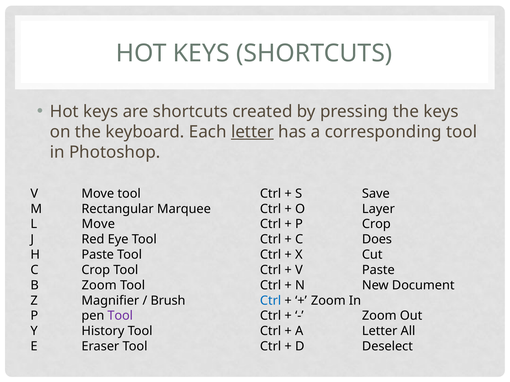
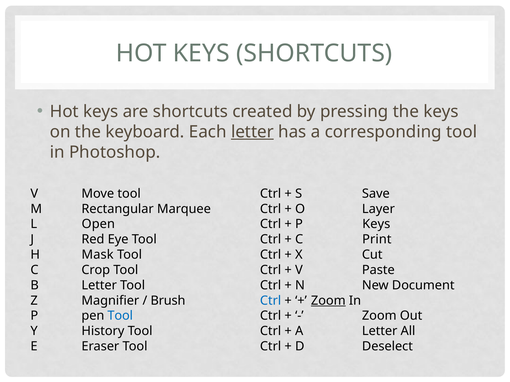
L Move: Move -> Open
P Crop: Crop -> Keys
Does: Does -> Print
H Paste: Paste -> Mask
B Zoom: Zoom -> Letter
Zoom at (328, 301) underline: none -> present
Tool at (120, 316) colour: purple -> blue
